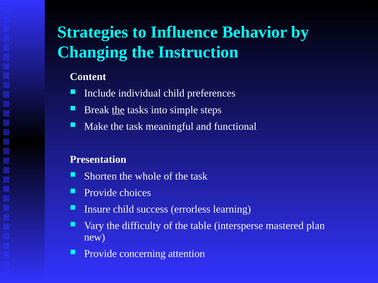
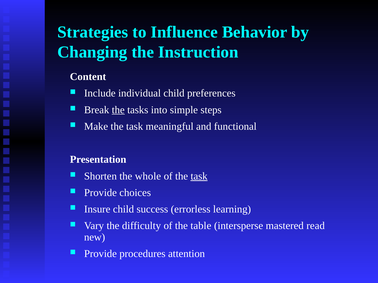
task at (199, 176) underline: none -> present
plan: plan -> read
concerning: concerning -> procedures
